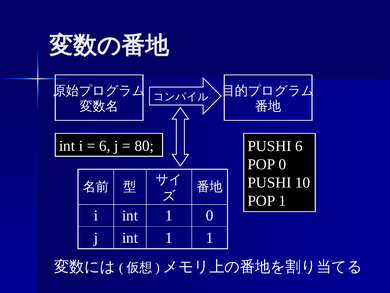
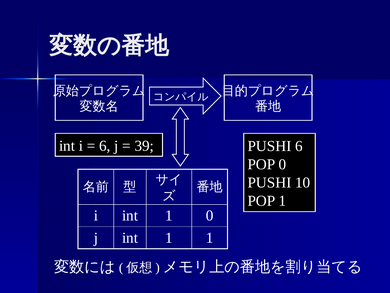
80: 80 -> 39
